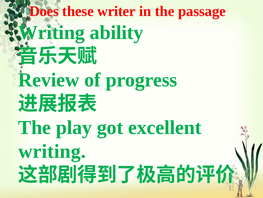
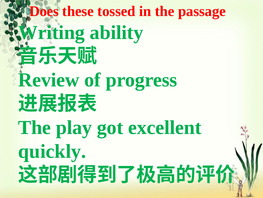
writer: writer -> tossed
writing at (52, 151): writing -> quickly
